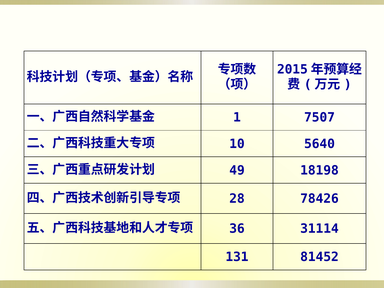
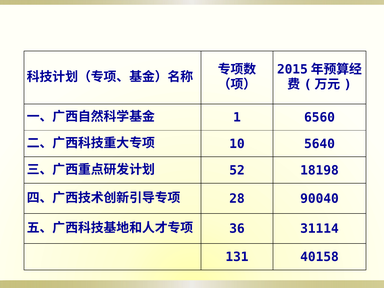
7507: 7507 -> 6560
49: 49 -> 52
78426: 78426 -> 90040
81452: 81452 -> 40158
